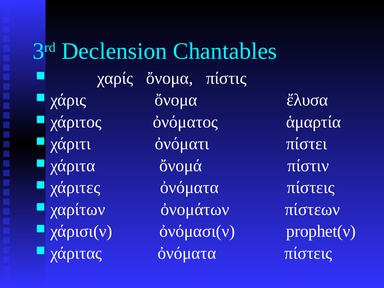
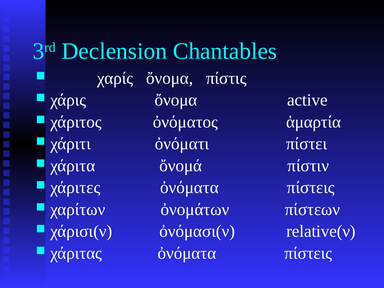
ἔλυσα: ἔλυσα -> active
prophet(ν: prophet(ν -> relative(ν
